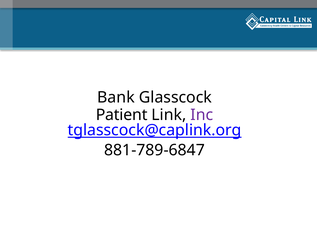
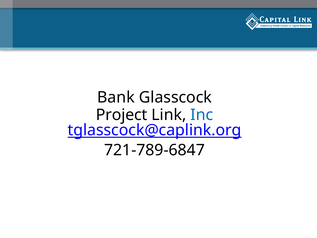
Patient: Patient -> Project
Inc colour: purple -> blue
881-789-6847: 881-789-6847 -> 721-789-6847
